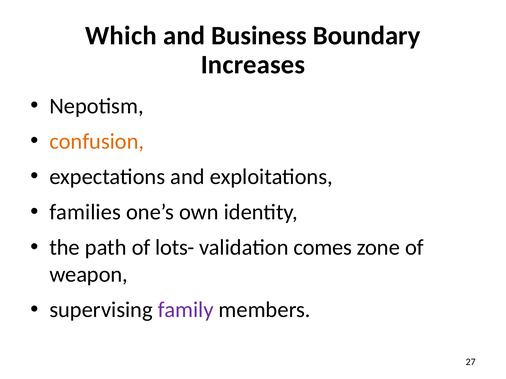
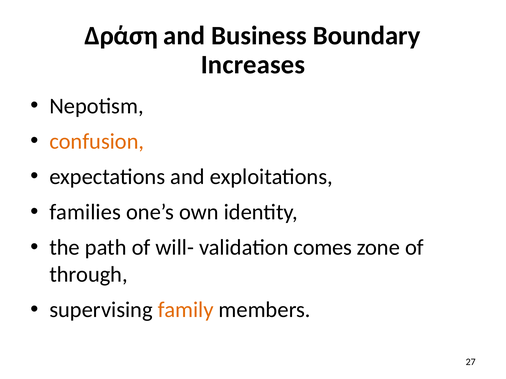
Which: Which -> Δράση
lots-: lots- -> will-
weapon: weapon -> through
family colour: purple -> orange
